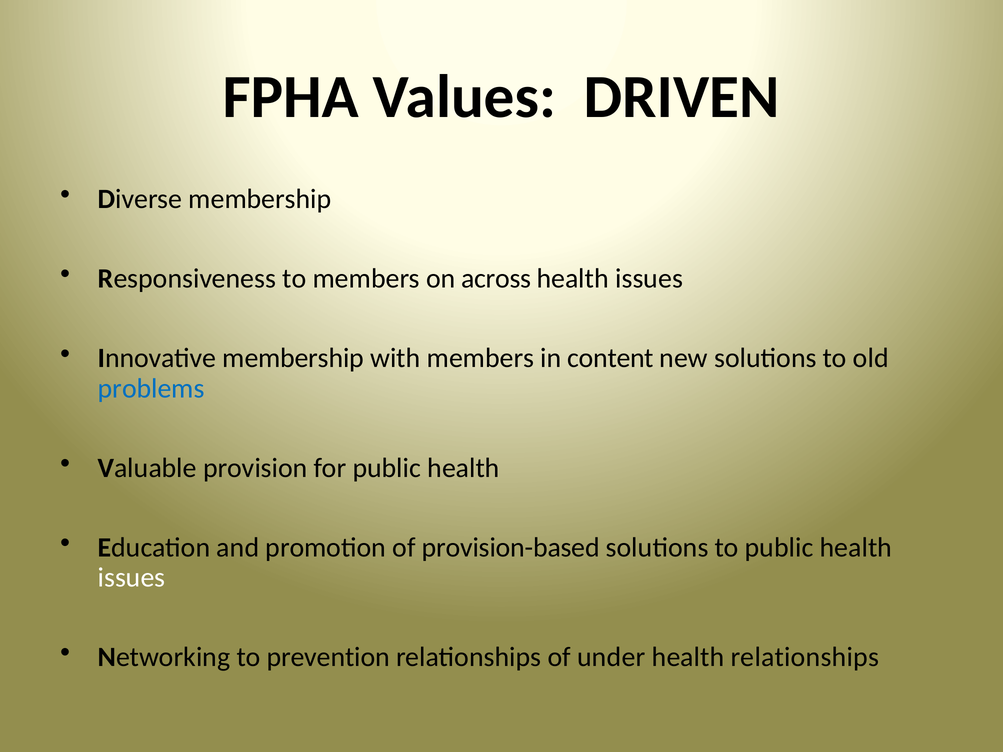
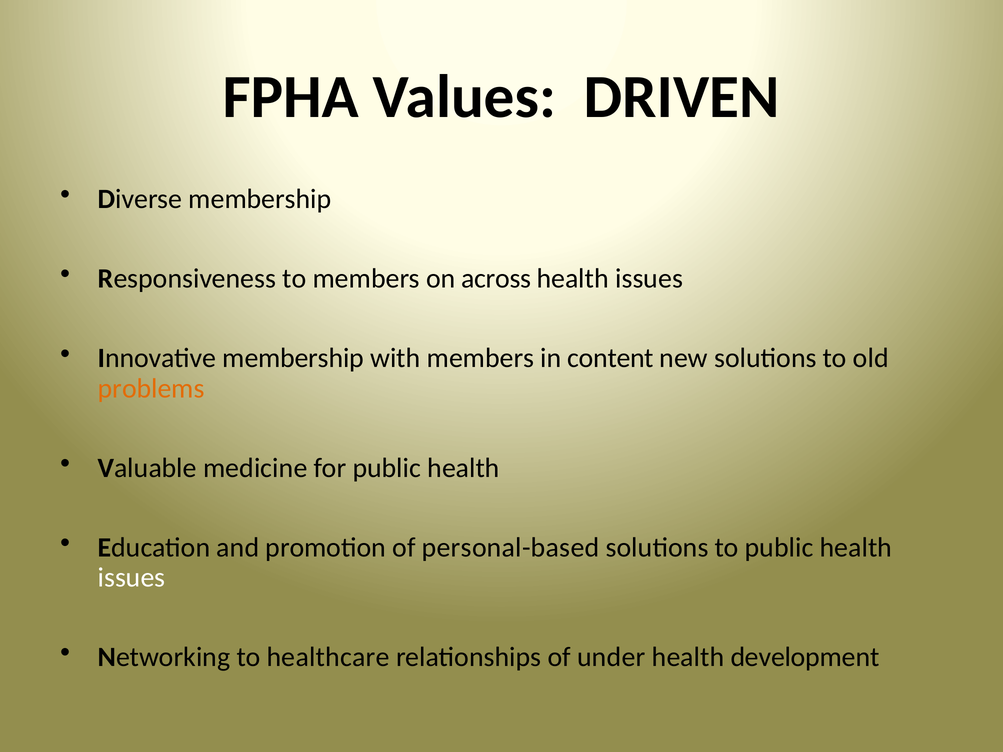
problems colour: blue -> orange
provision: provision -> medicine
provision-based: provision-based -> personal-based
prevention: prevention -> healthcare
health relationships: relationships -> development
